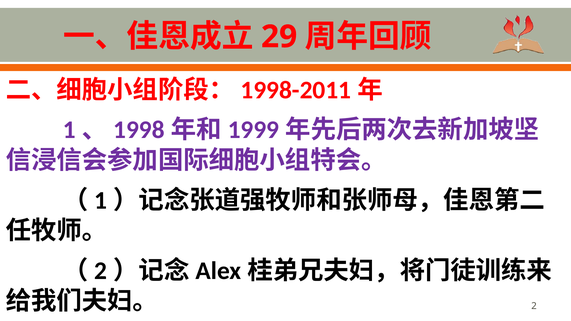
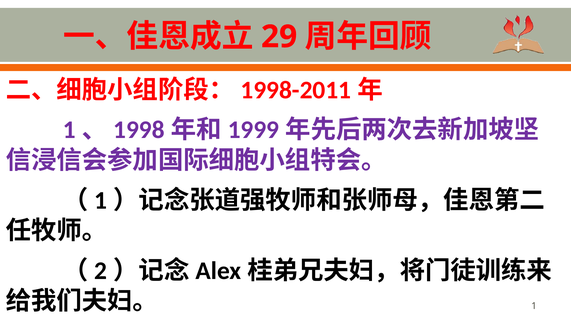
2: 2 -> 1
